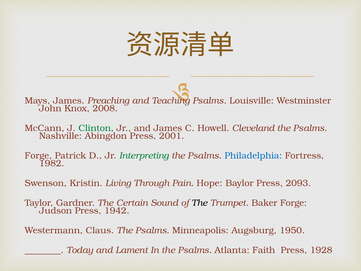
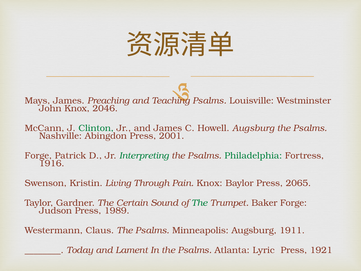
2008: 2008 -> 2046
Howell Cleveland: Cleveland -> Augsburg
Philadelphia colour: blue -> green
1982: 1982 -> 1916
Pain Hope: Hope -> Knox
2093: 2093 -> 2065
The at (200, 203) colour: black -> green
1942: 1942 -> 1989
1950: 1950 -> 1911
Faith: Faith -> Lyric
1928: 1928 -> 1921
